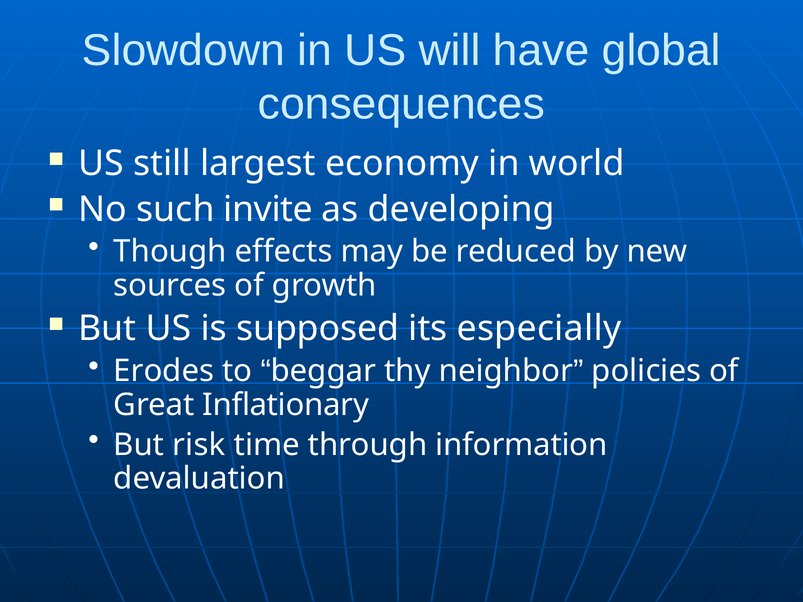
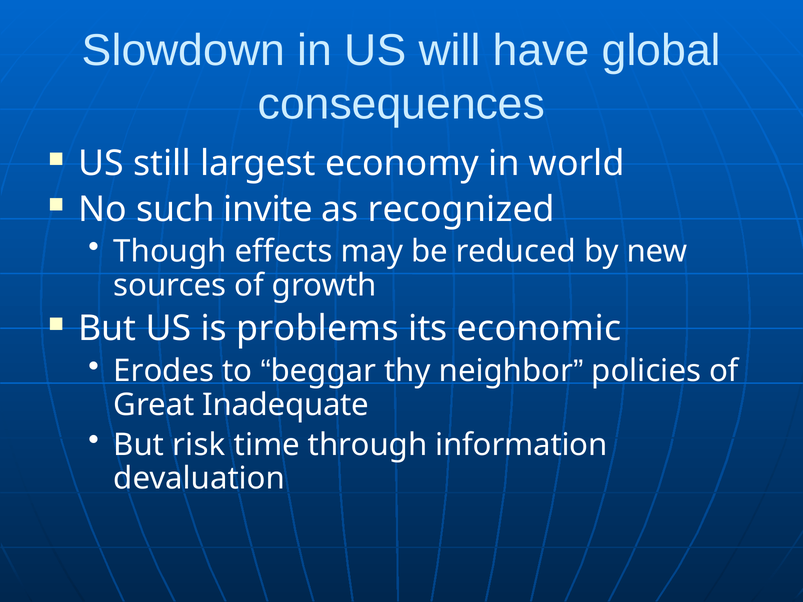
developing: developing -> recognized
supposed: supposed -> problems
especially: especially -> economic
Inflationary: Inflationary -> Inadequate
